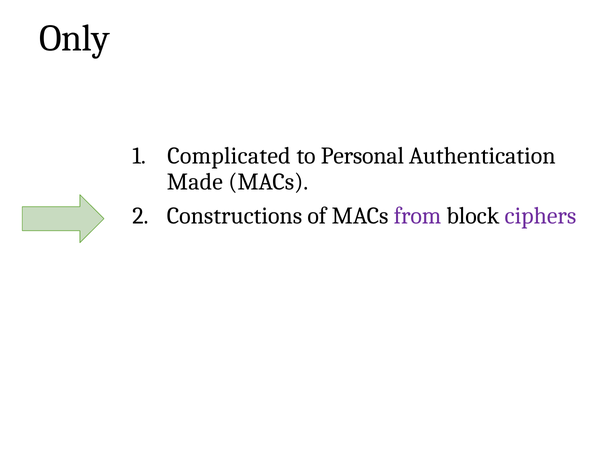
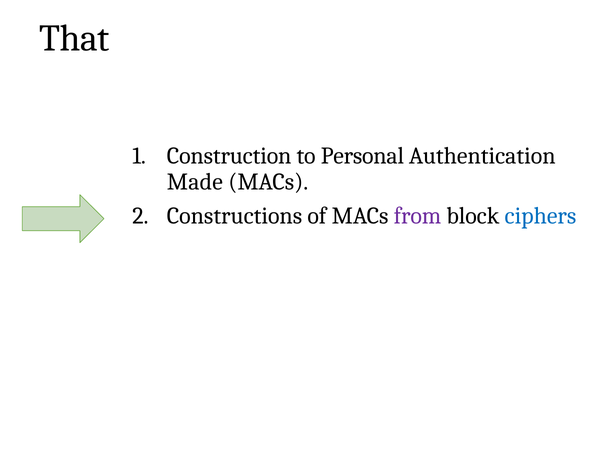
Only: Only -> That
Complicated: Complicated -> Construction
ciphers colour: purple -> blue
